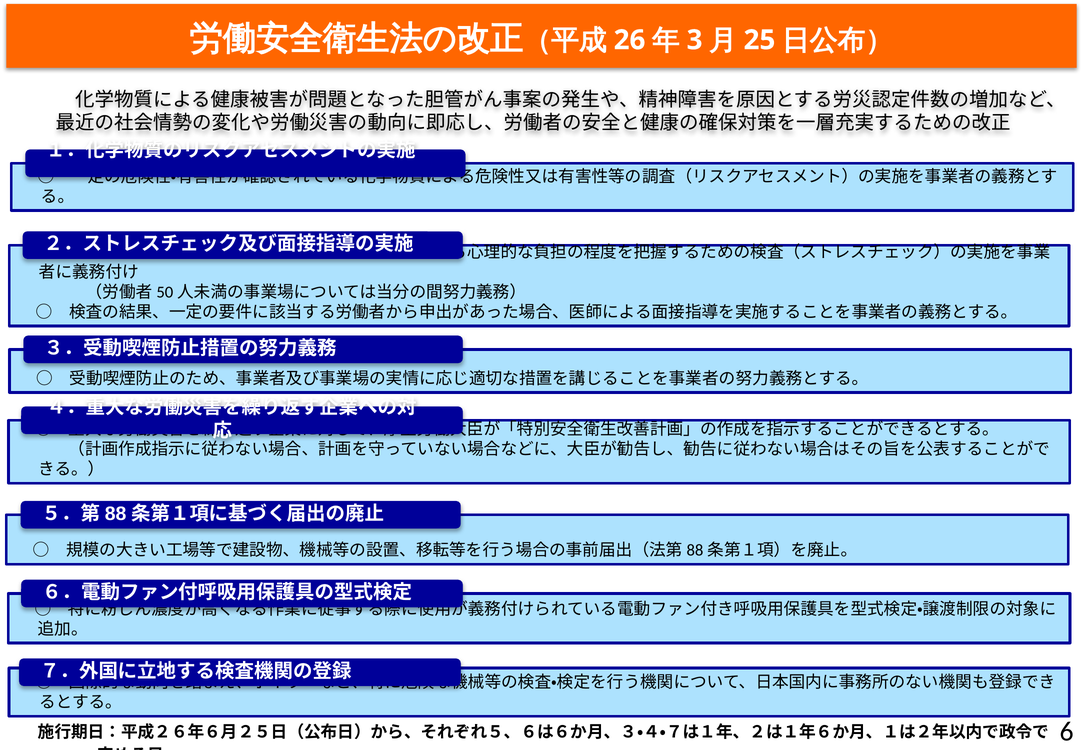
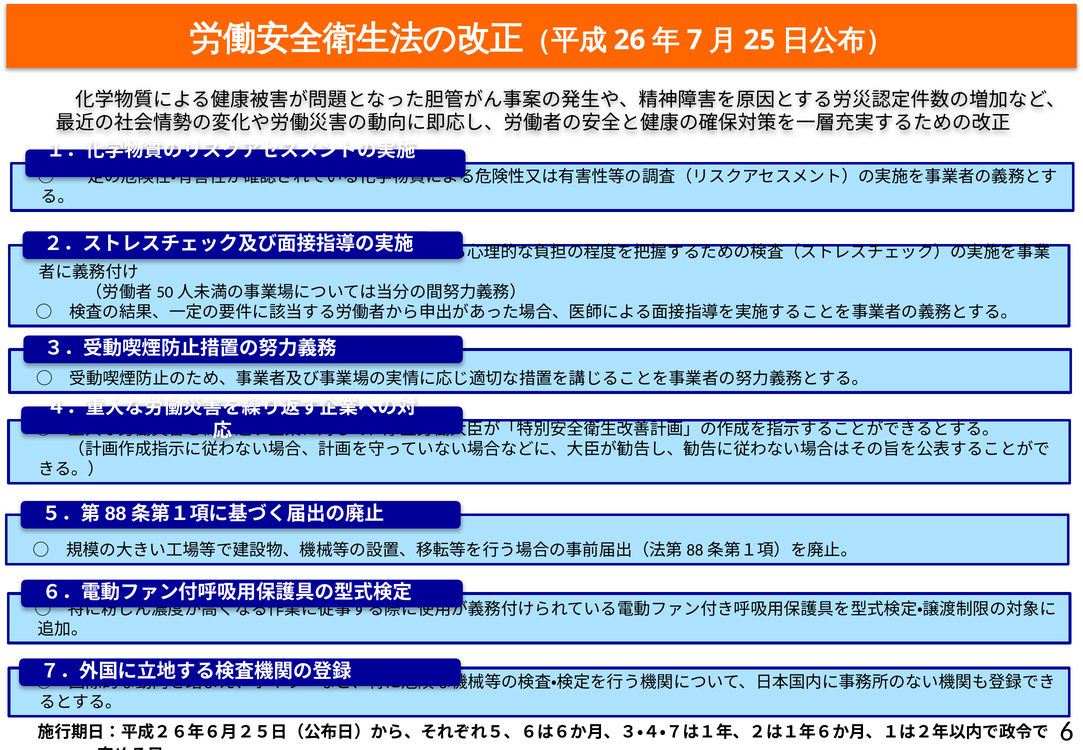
3: 3 -> 7
